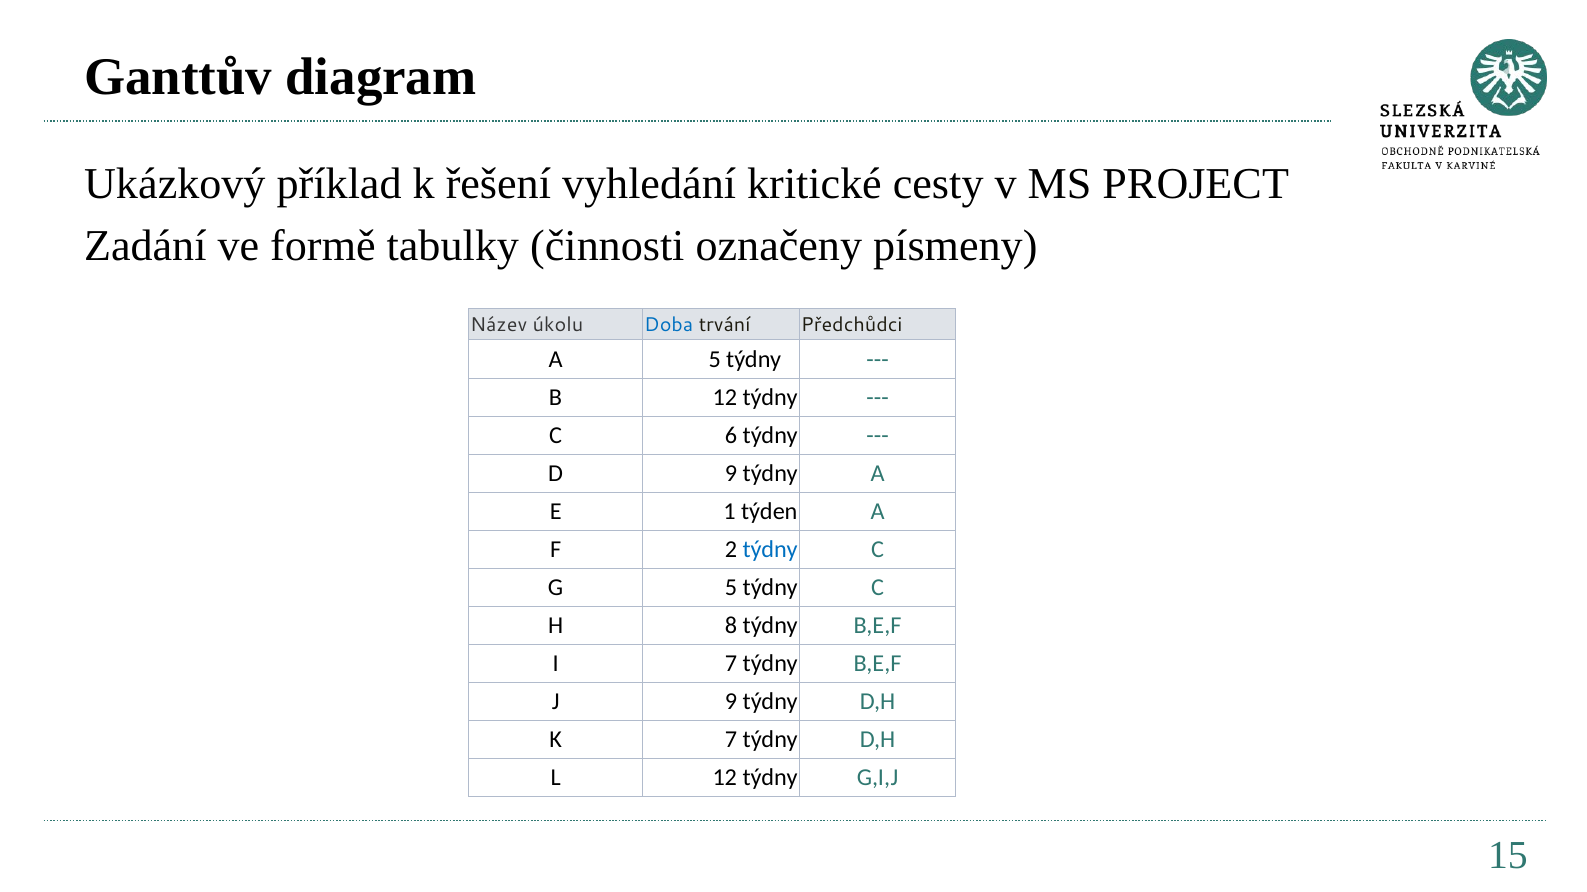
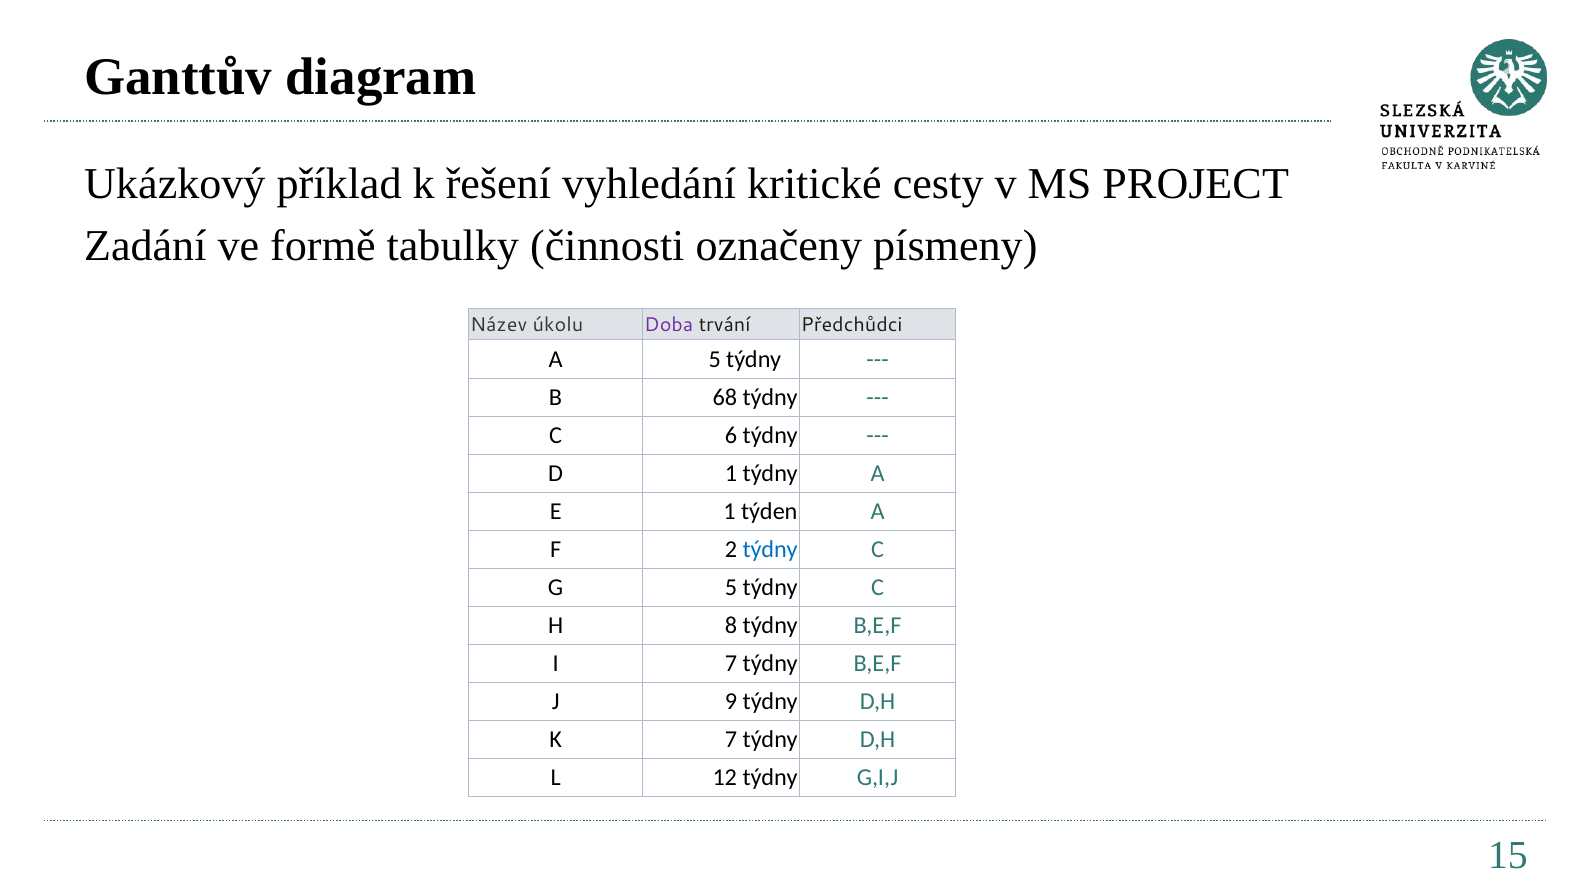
Doba colour: blue -> purple
B 12: 12 -> 68
D 9: 9 -> 1
